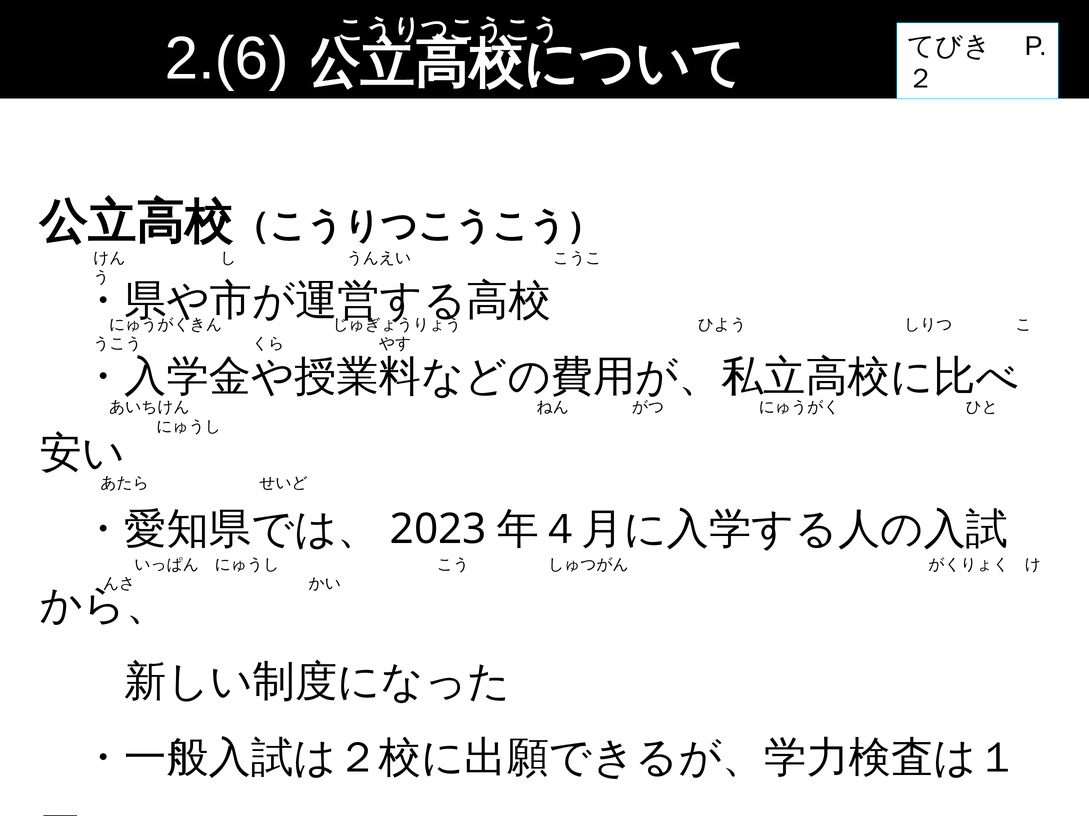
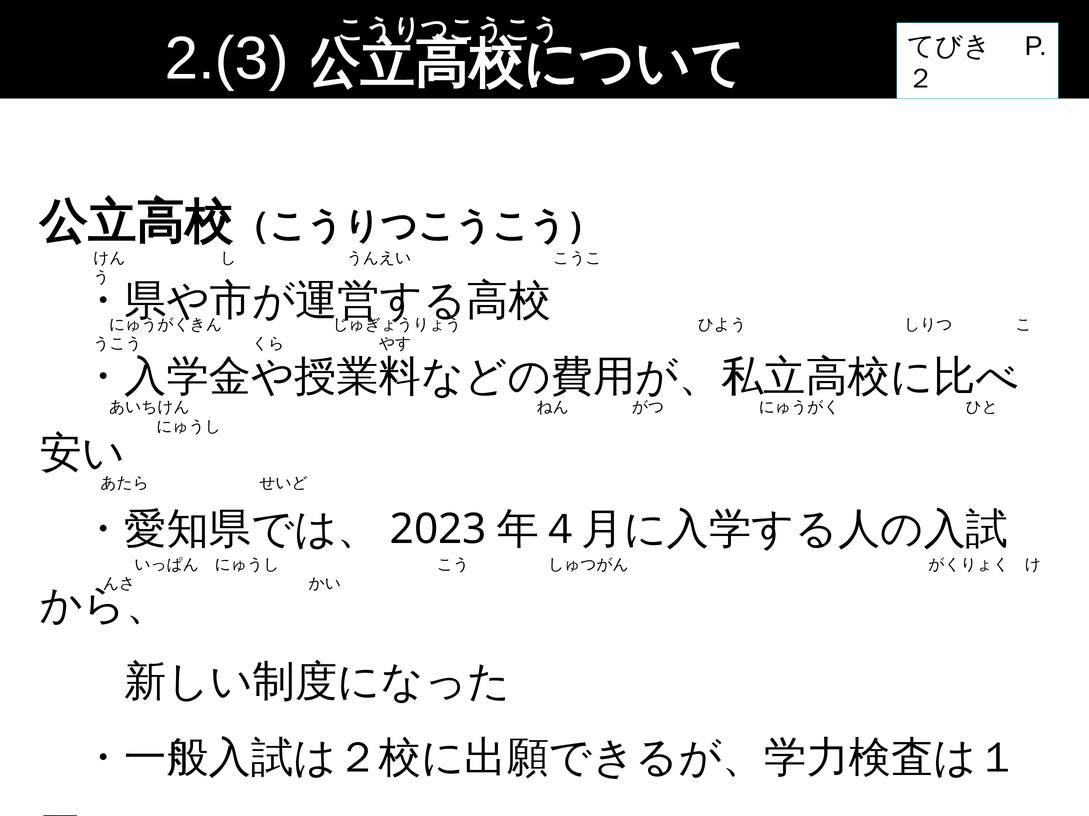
2.(6: 2.(6 -> 2.(3
